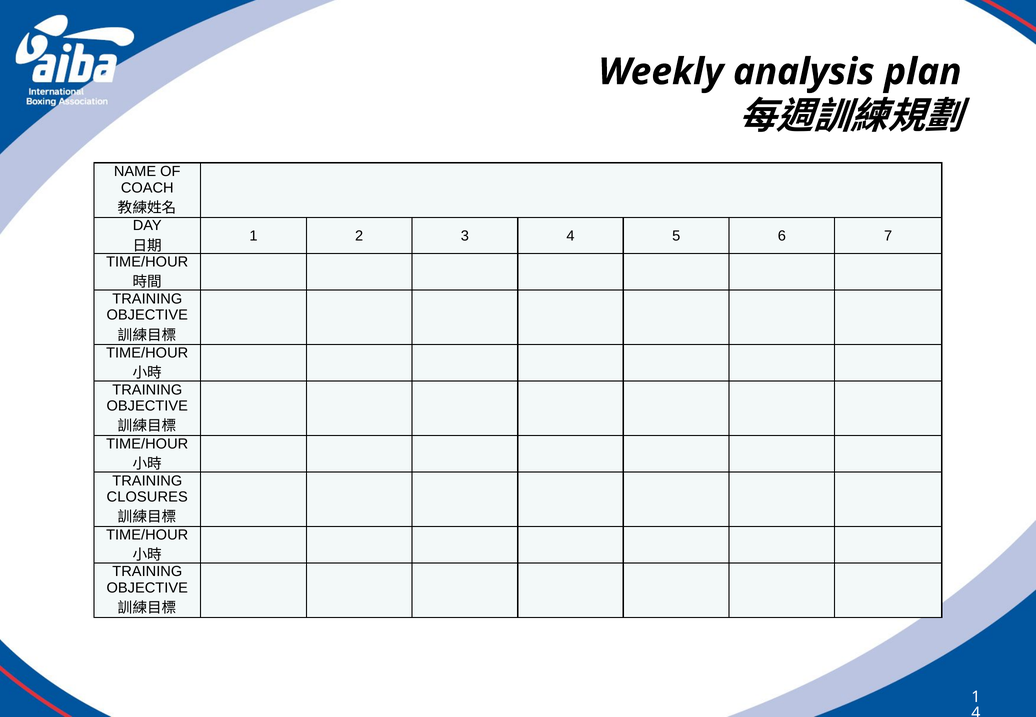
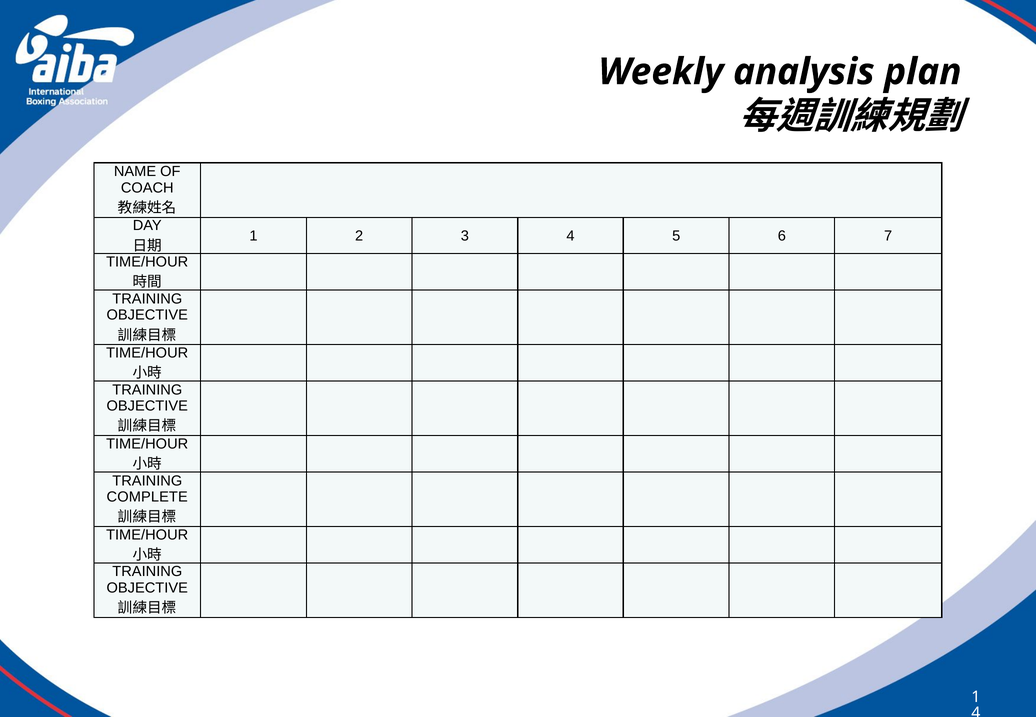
CLOSURES: CLOSURES -> COMPLETE
